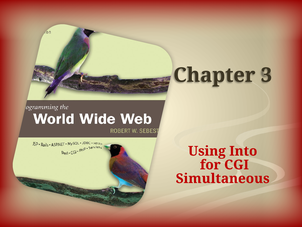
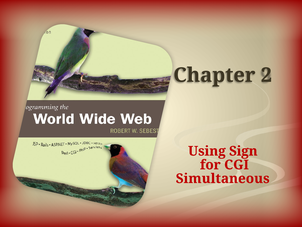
3: 3 -> 2
Into: Into -> Sign
